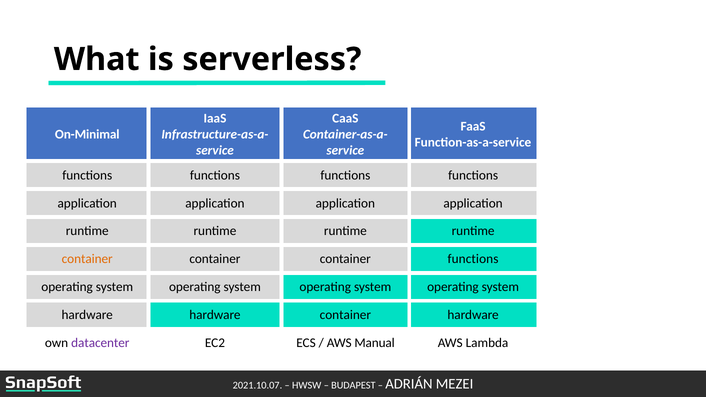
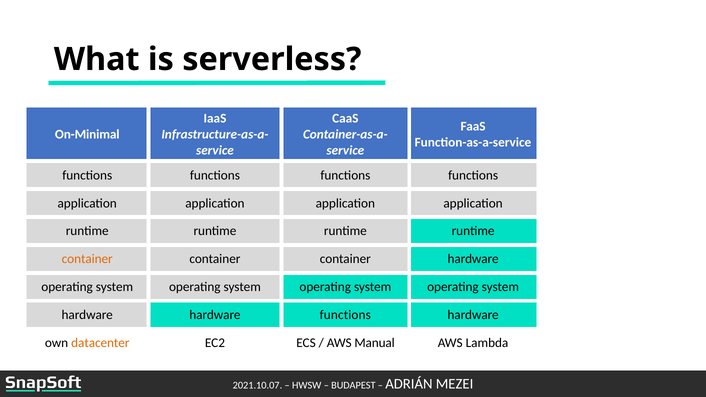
container functions: functions -> hardware
hardware container: container -> functions
datacenter colour: purple -> orange
